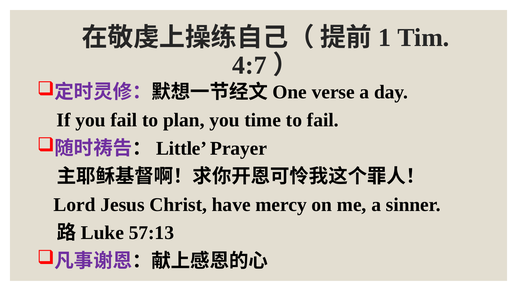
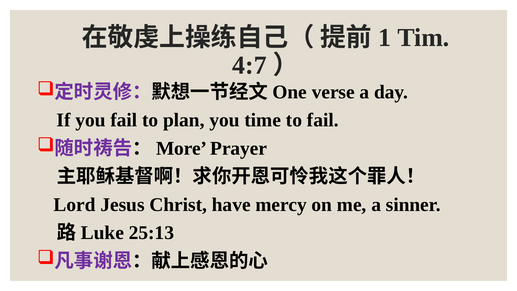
Little: Little -> More
57:13: 57:13 -> 25:13
